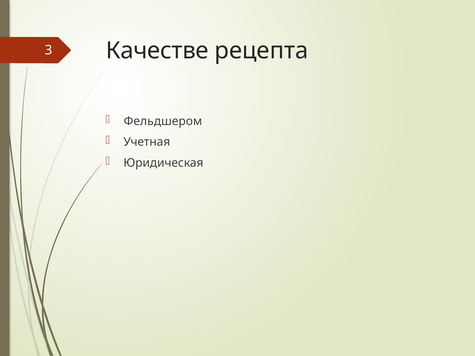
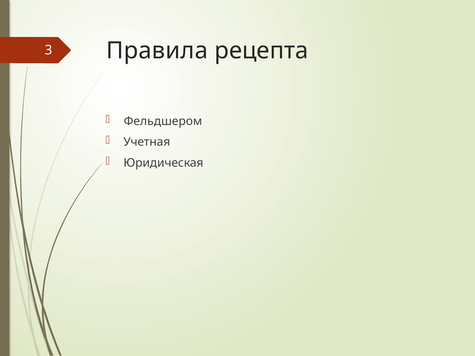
Качестве: Качестве -> Правила
